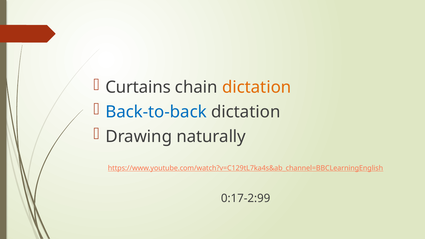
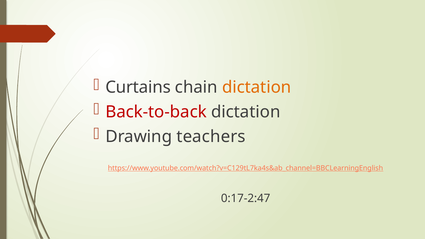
Back-to-back colour: blue -> red
naturally: naturally -> teachers
0:17-2:99: 0:17-2:99 -> 0:17-2:47
